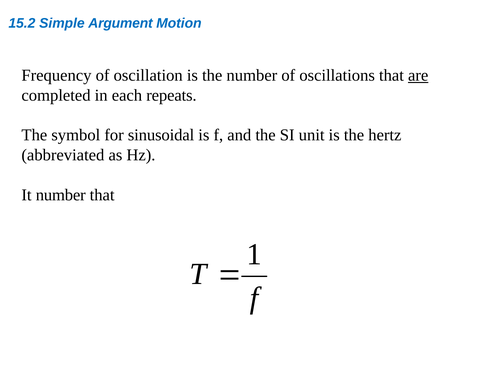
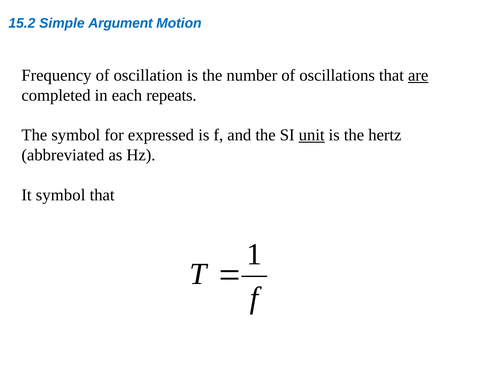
sinusoidal: sinusoidal -> expressed
unit underline: none -> present
It number: number -> symbol
